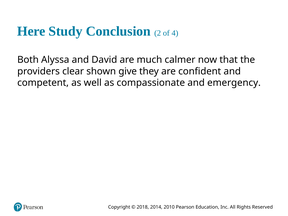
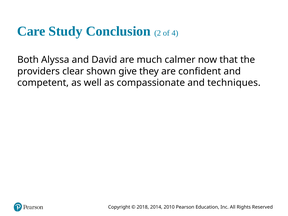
Here: Here -> Care
emergency: emergency -> techniques
